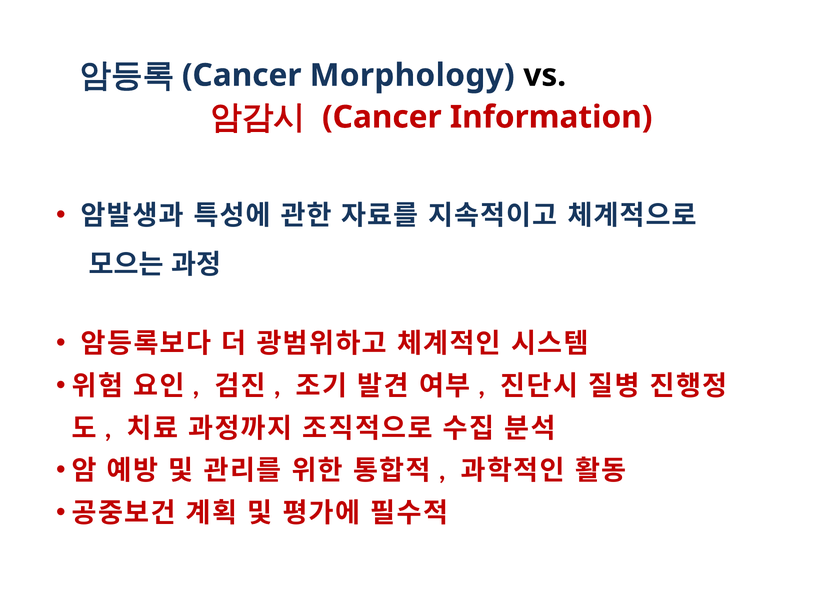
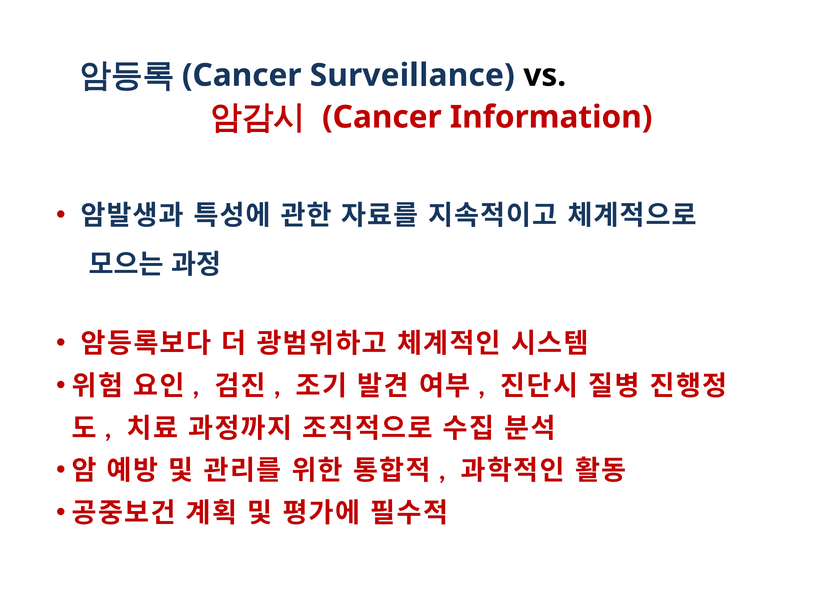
Morphology: Morphology -> Surveillance
